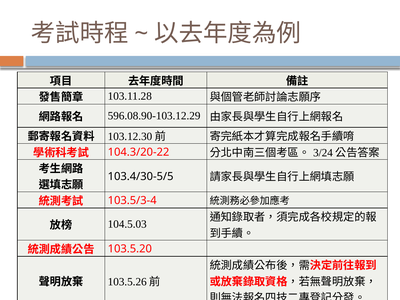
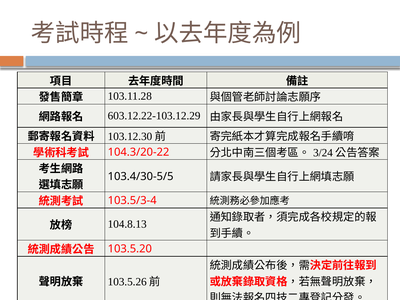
596.08.90-103.12.29: 596.08.90-103.12.29 -> 603.12.22-103.12.29
104.5.03: 104.5.03 -> 104.8.13
